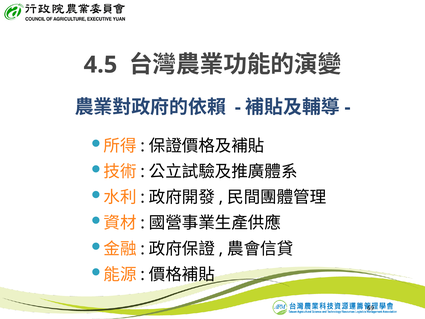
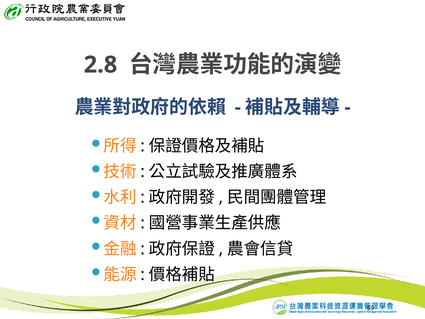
4.5: 4.5 -> 2.8
